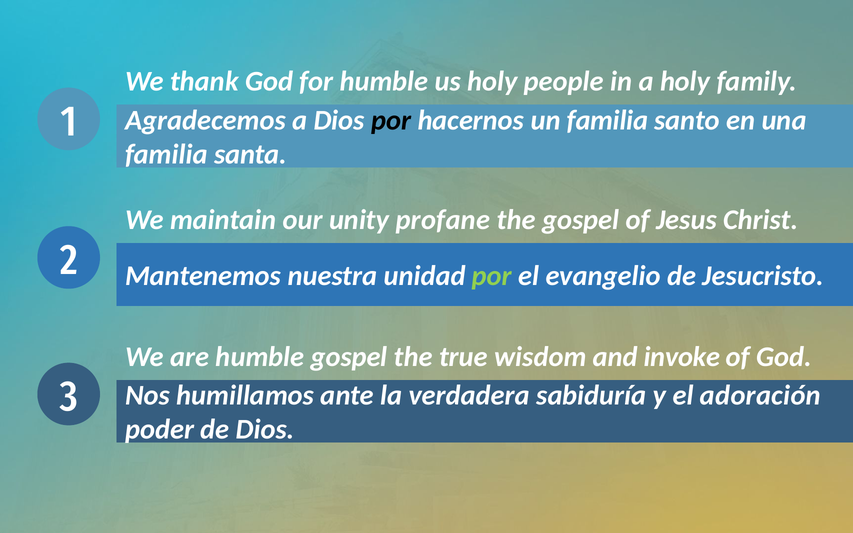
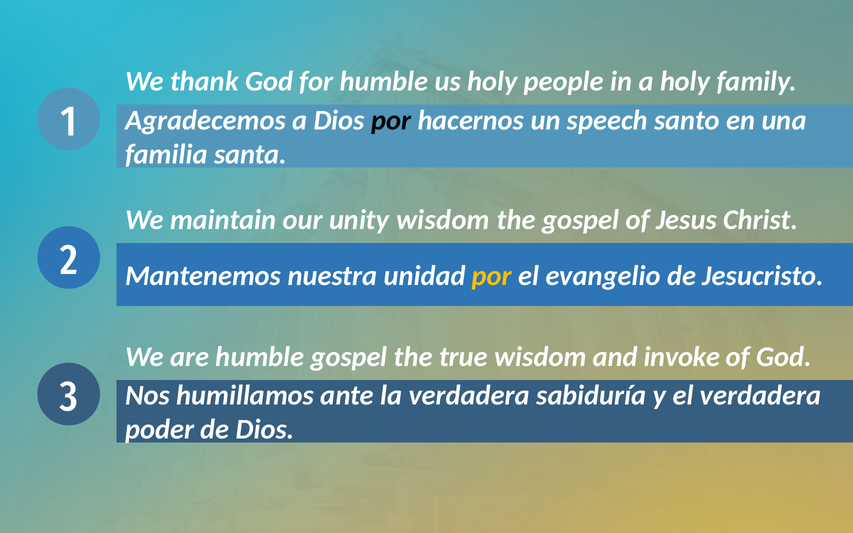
un familia: familia -> speech
unity profane: profane -> wisdom
por at (492, 276) colour: light green -> yellow
el adoración: adoración -> verdadera
